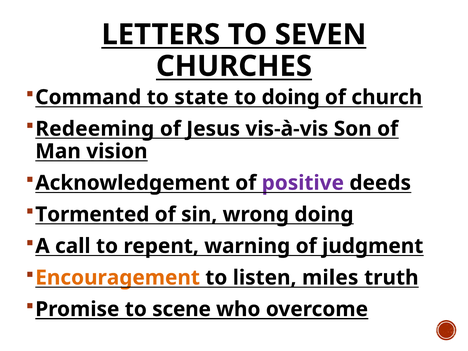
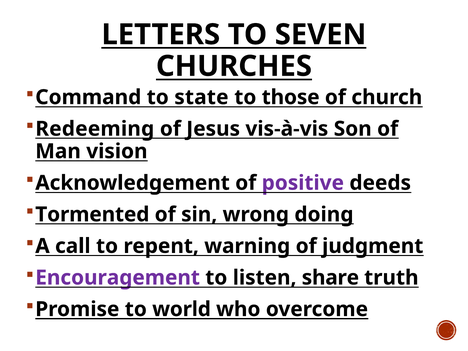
to doing: doing -> those
Encouragement colour: orange -> purple
miles: miles -> share
scene: scene -> world
